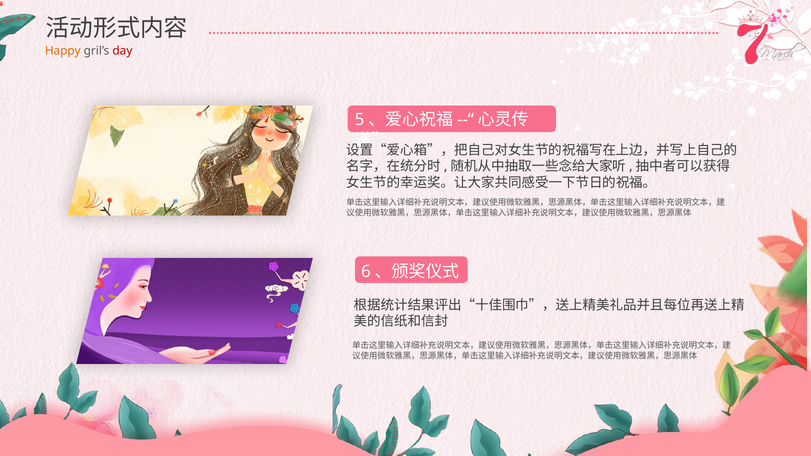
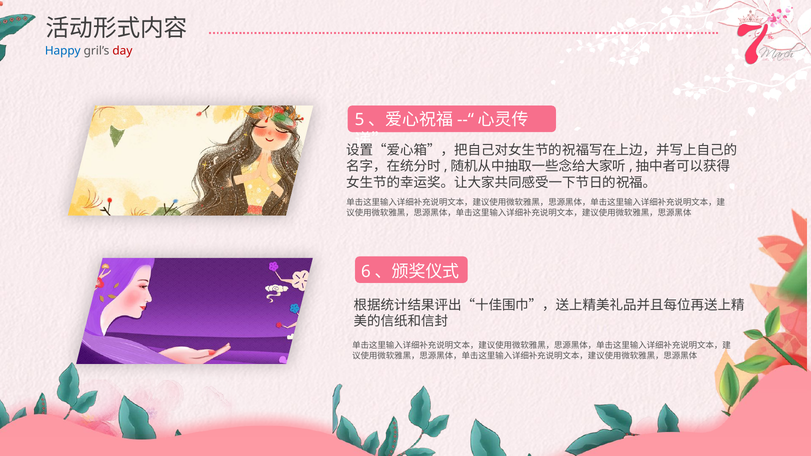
Happy colour: orange -> blue
